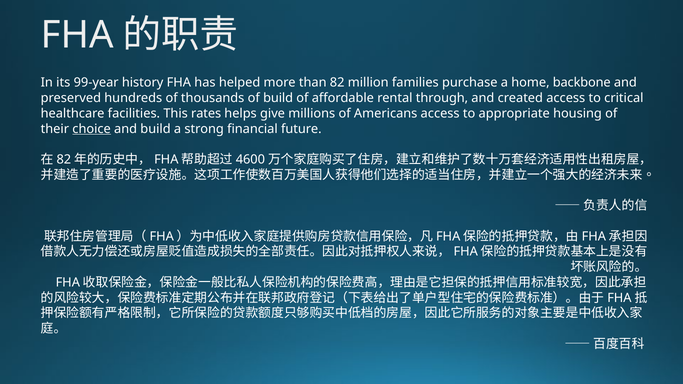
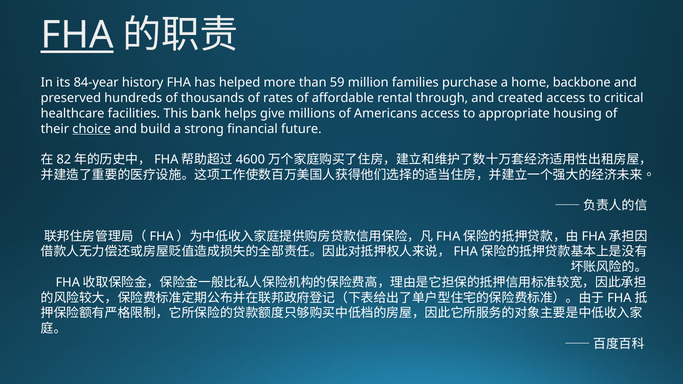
FHA at (77, 35) underline: none -> present
99-year: 99-year -> 84-year
82: 82 -> 59
of build: build -> rates
rates: rates -> bank
